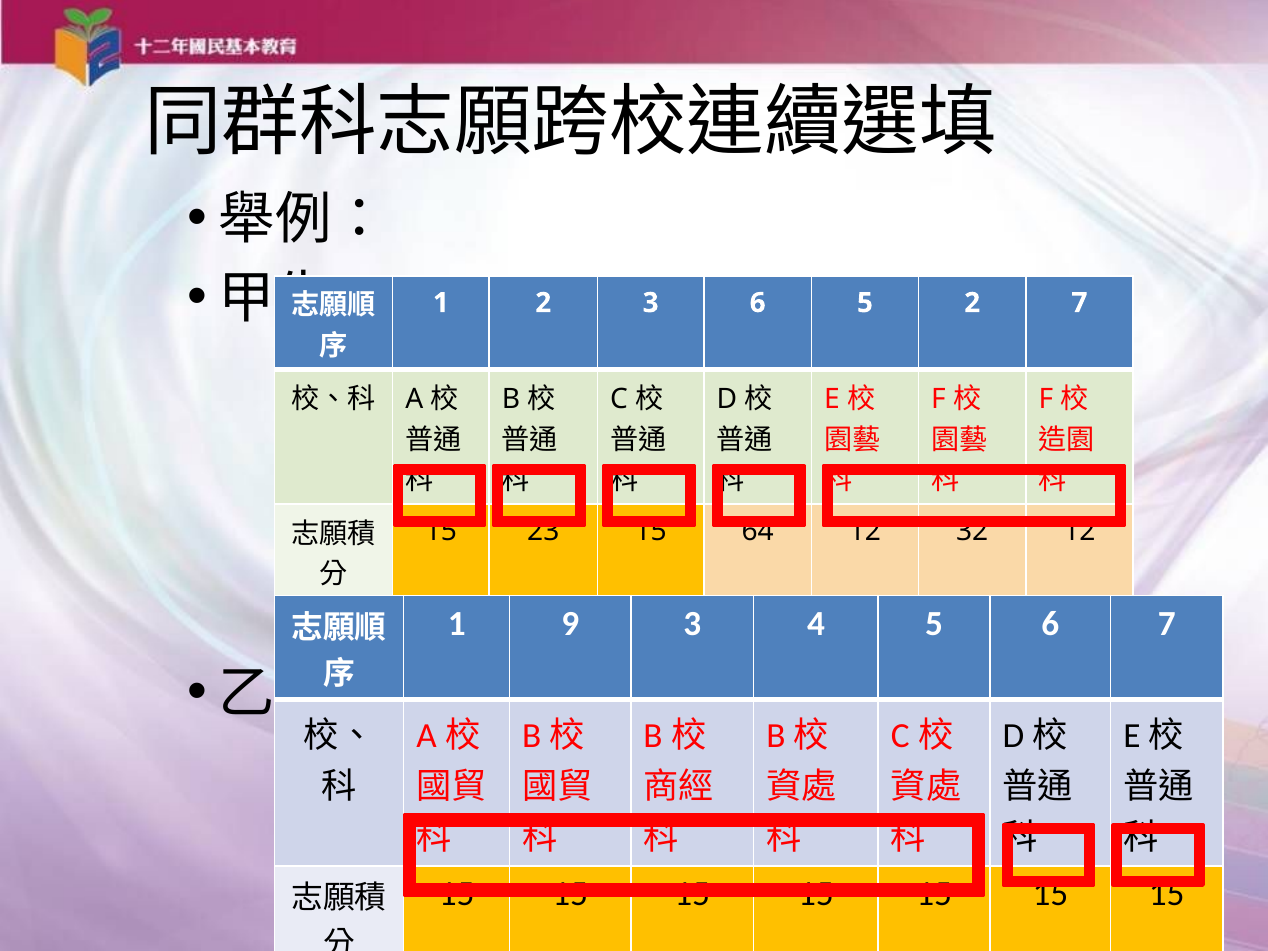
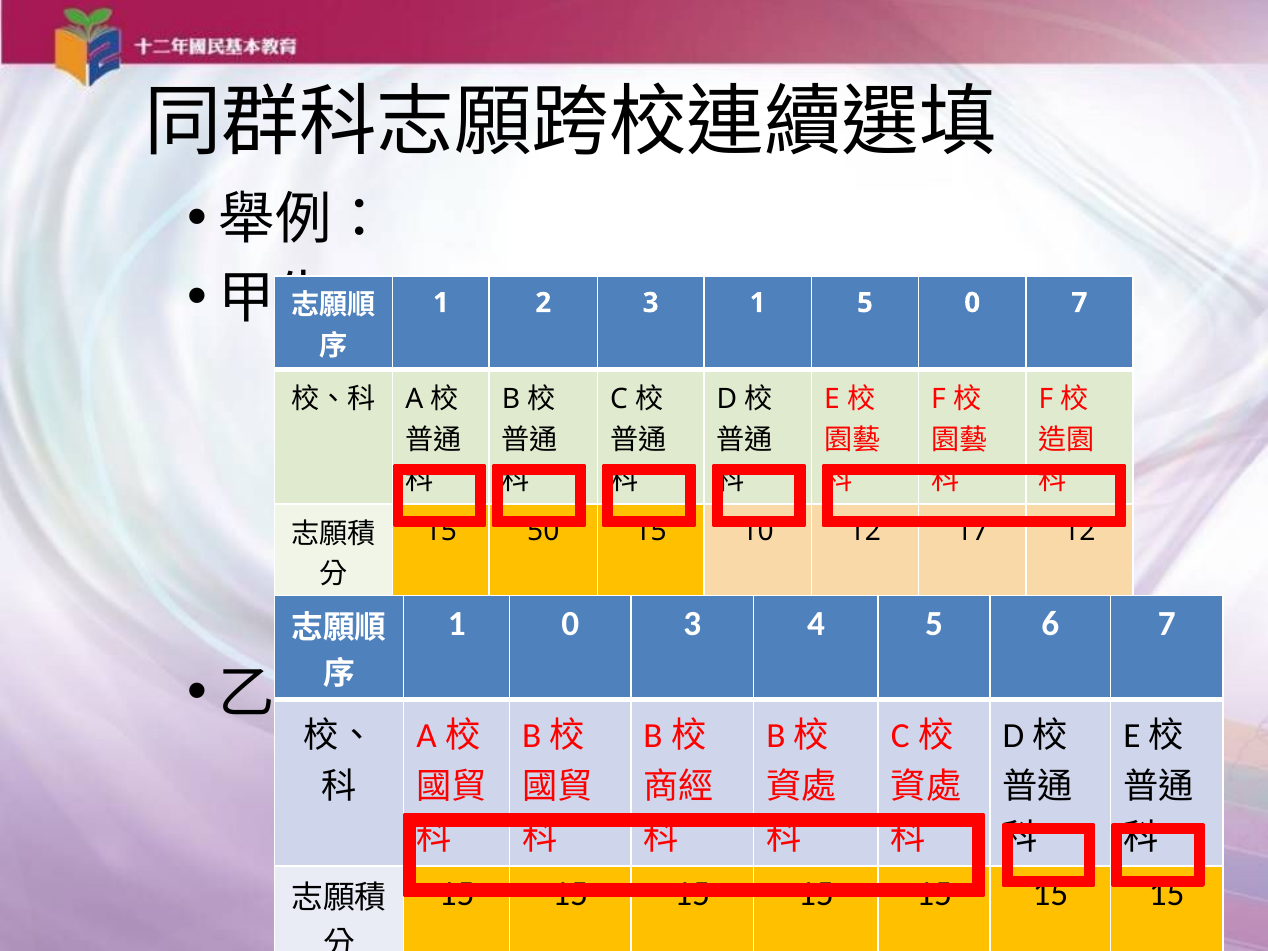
3 6: 6 -> 1
5 2: 2 -> 0
23: 23 -> 50
64: 64 -> 10
32: 32 -> 17
1 9: 9 -> 0
